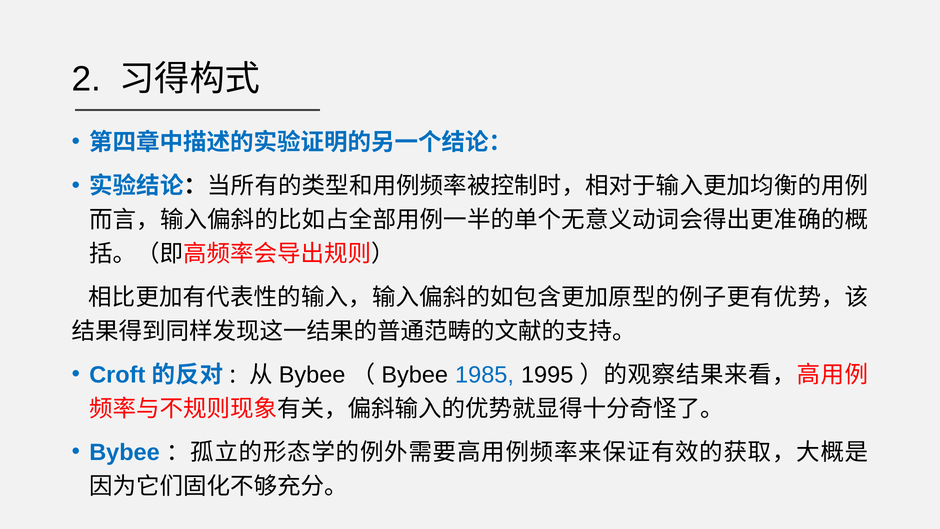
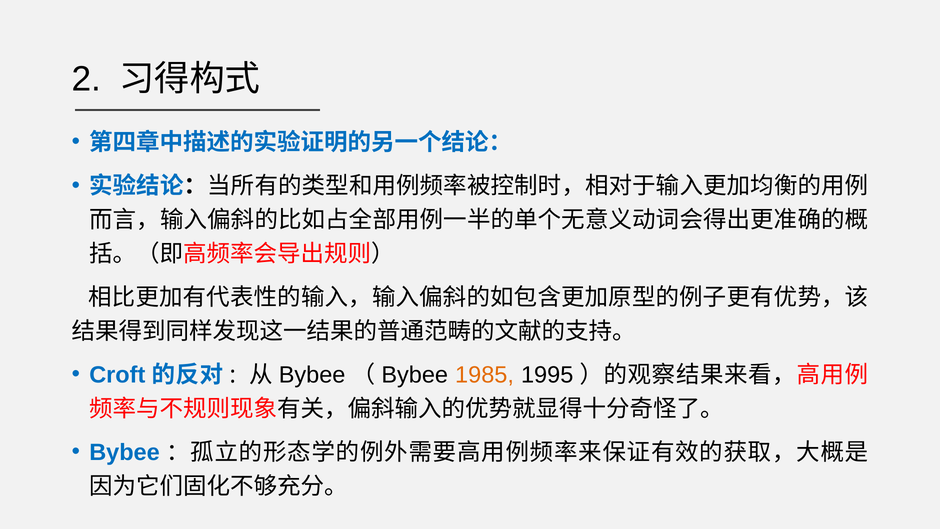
1985 colour: blue -> orange
